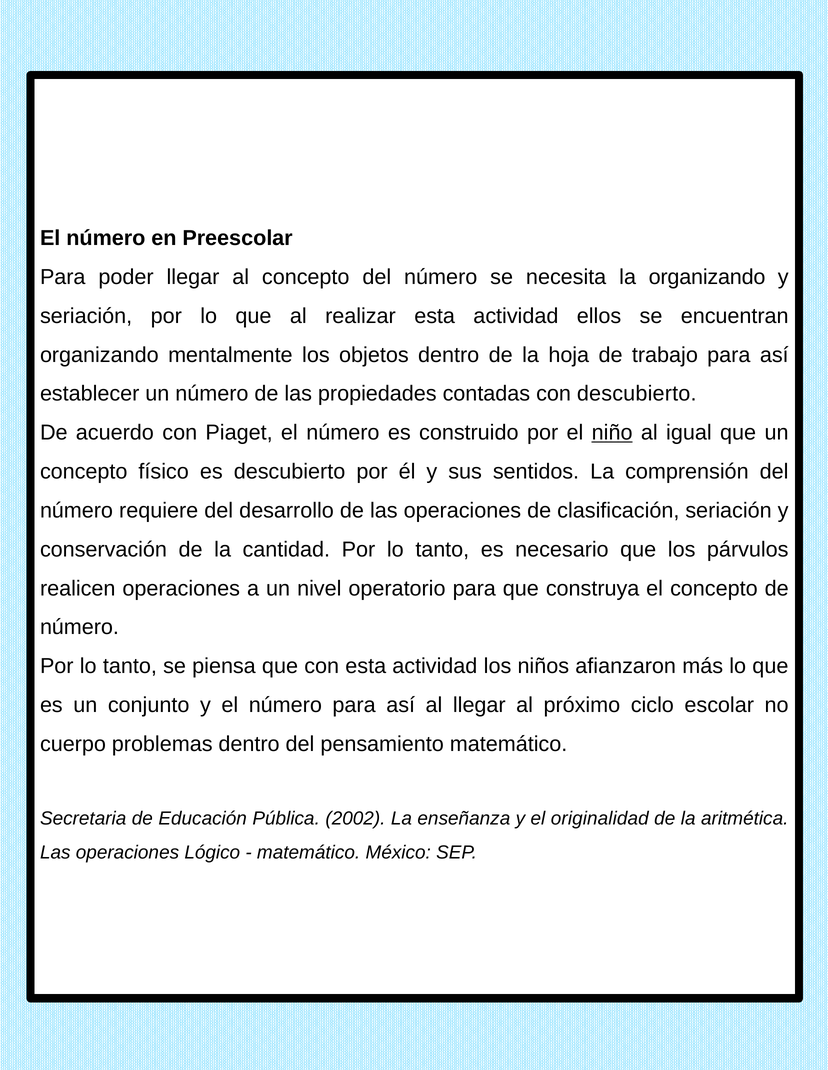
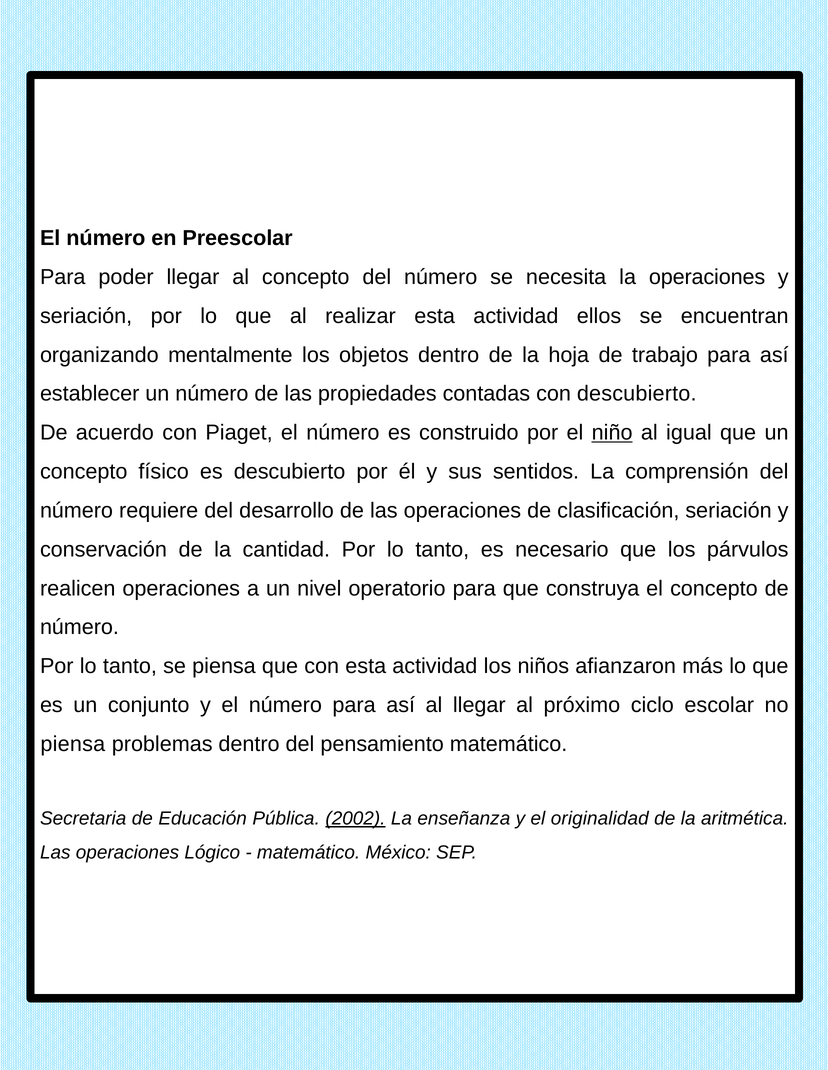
la organizando: organizando -> operaciones
cuerpo at (73, 744): cuerpo -> piensa
2002 underline: none -> present
